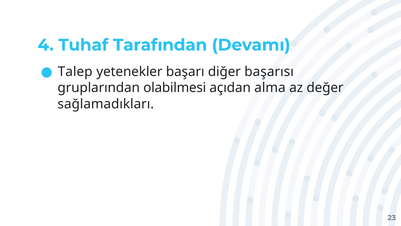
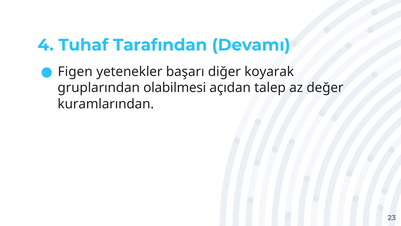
Talep: Talep -> Figen
başarısı: başarısı -> koyarak
alma: alma -> talep
sağlamadıkları: sağlamadıkları -> kuramlarından
